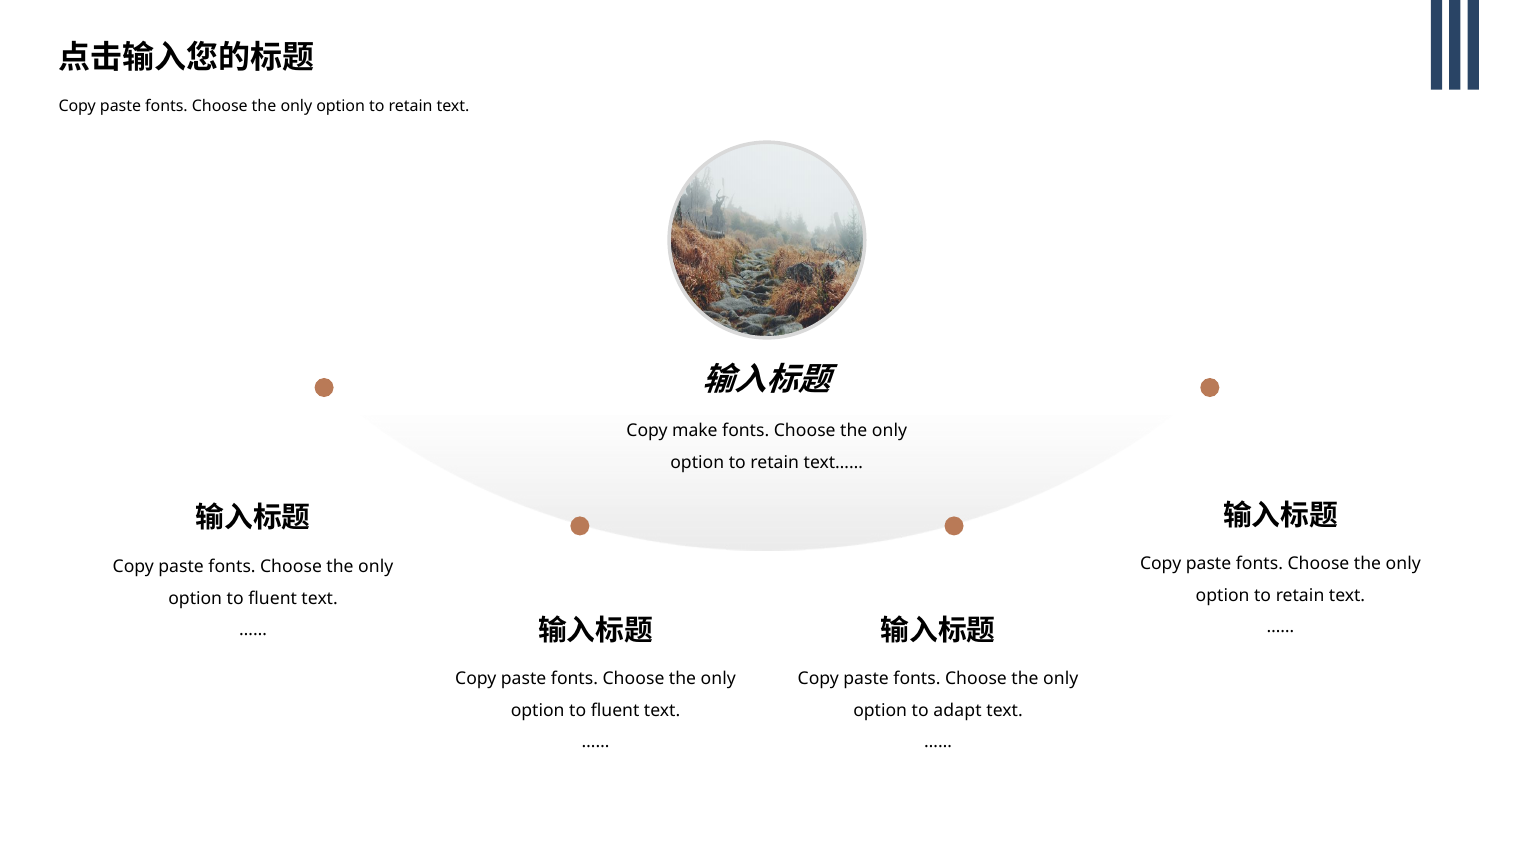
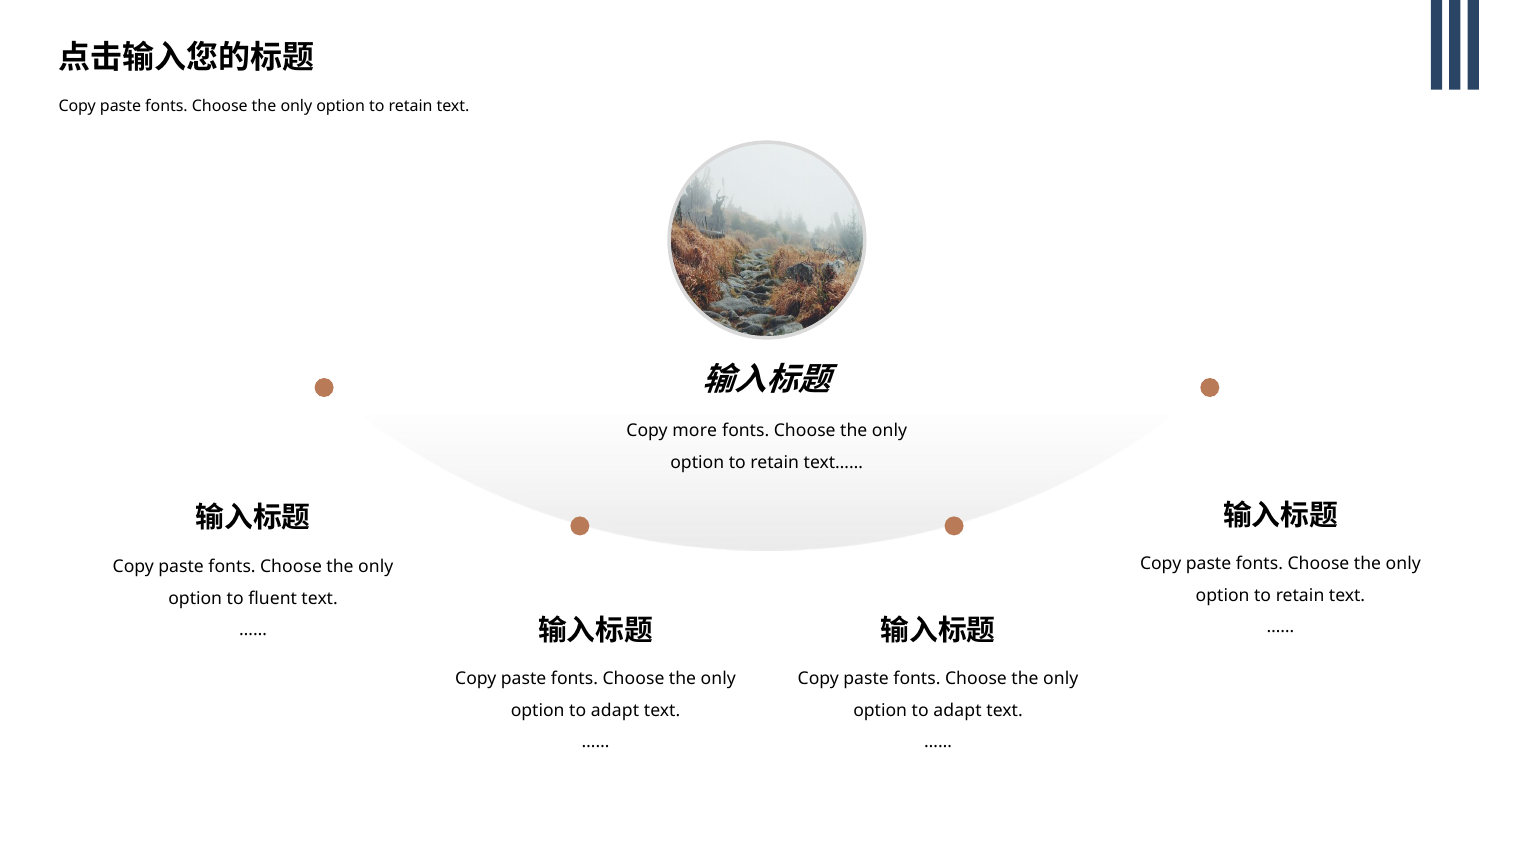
make: make -> more
fluent at (615, 710): fluent -> adapt
